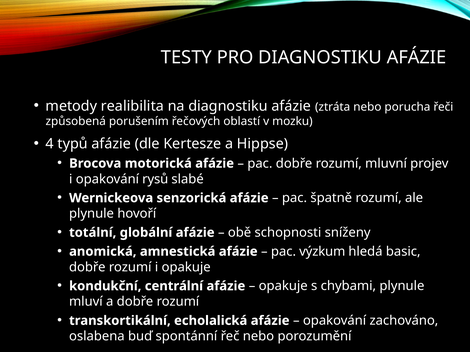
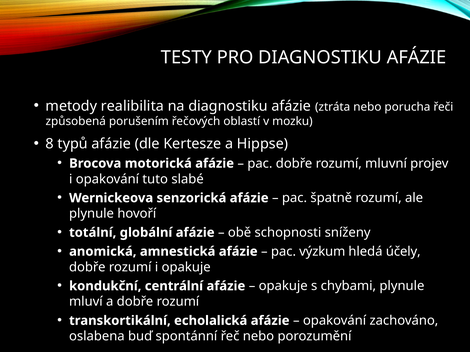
4: 4 -> 8
rysů: rysů -> tuto
basic: basic -> účely
